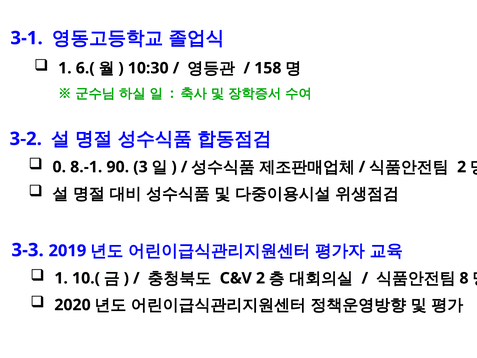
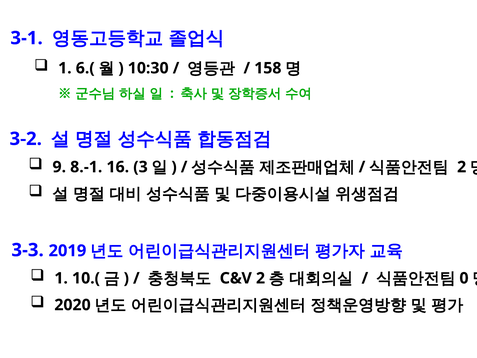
0: 0 -> 9
90: 90 -> 16
8: 8 -> 0
